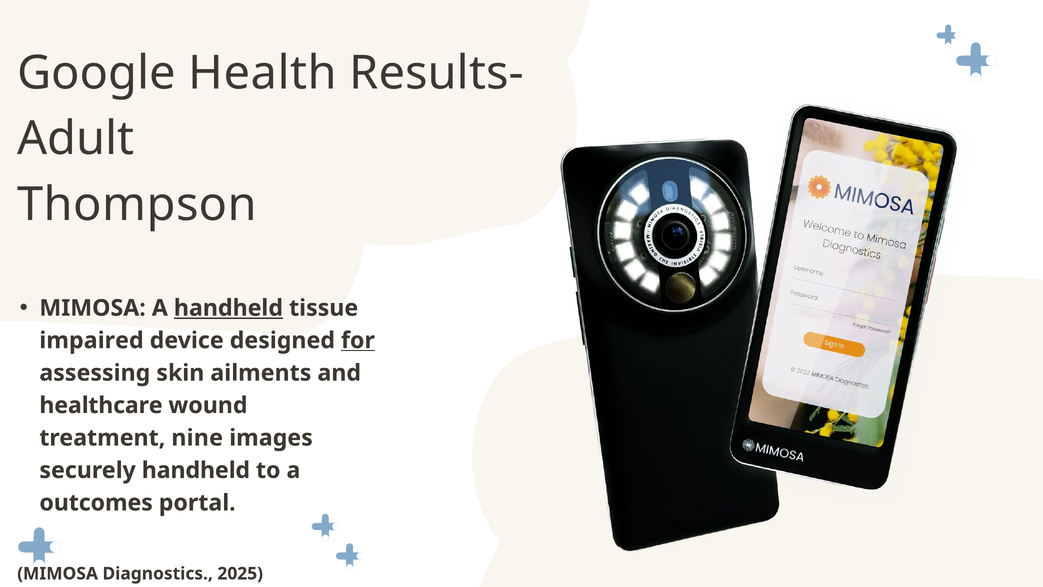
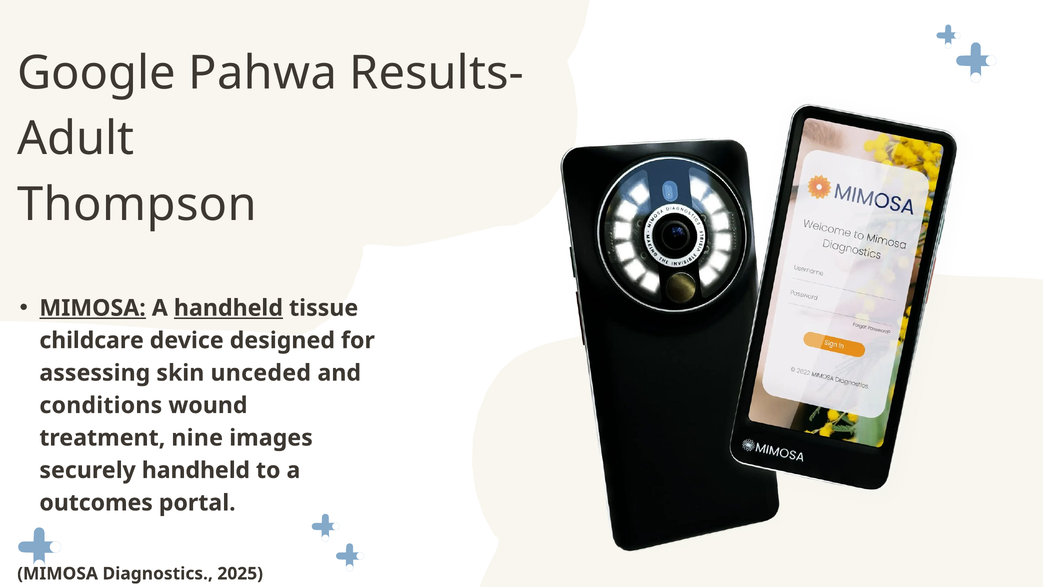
Health: Health -> Pahwa
MIMOSA at (93, 308) underline: none -> present
impaired: impaired -> childcare
for underline: present -> none
ailments: ailments -> unceded
healthcare: healthcare -> conditions
